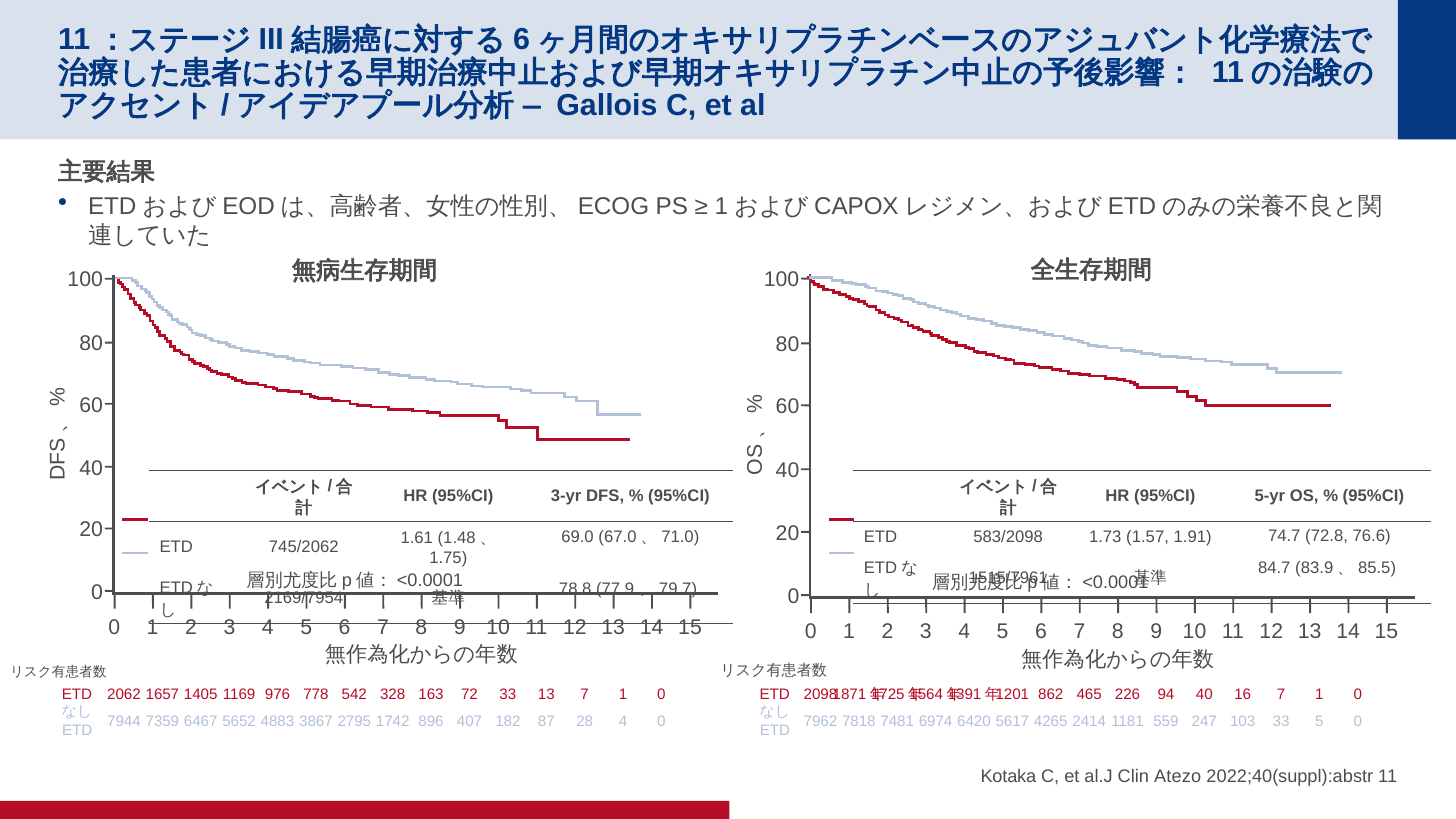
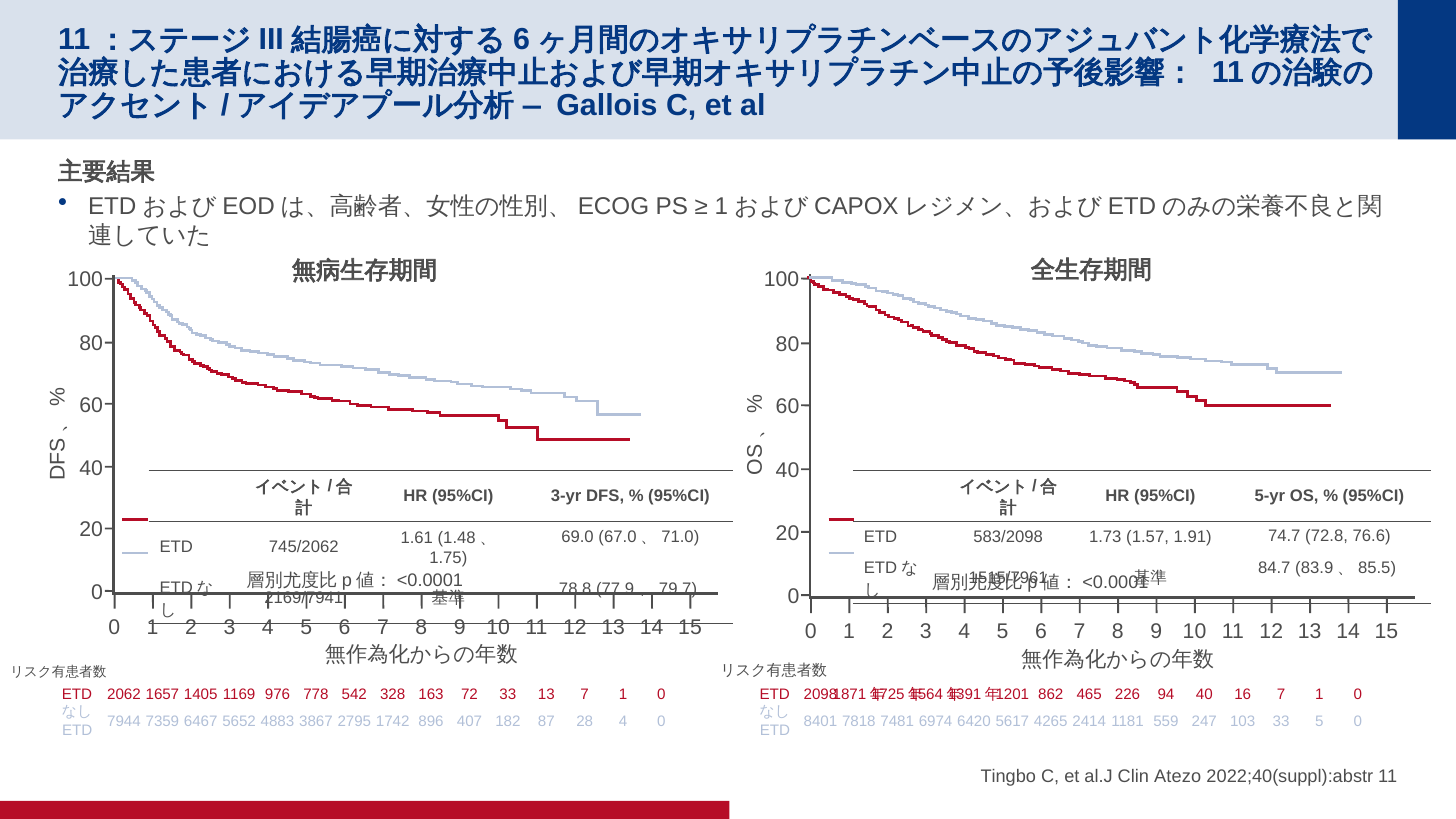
2169/7954: 2169/7954 -> 2169/7941
7962: 7962 -> 8401
Kotaka: Kotaka -> Tingbo
